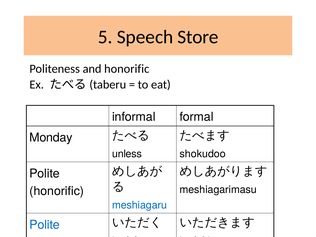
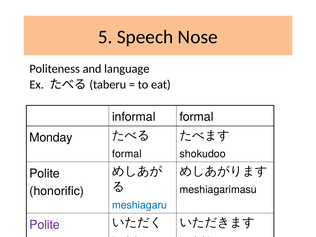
Store: Store -> Nose
and honorific: honorific -> language
unless at (127, 154): unless -> formal
Polite at (45, 225) colour: blue -> purple
